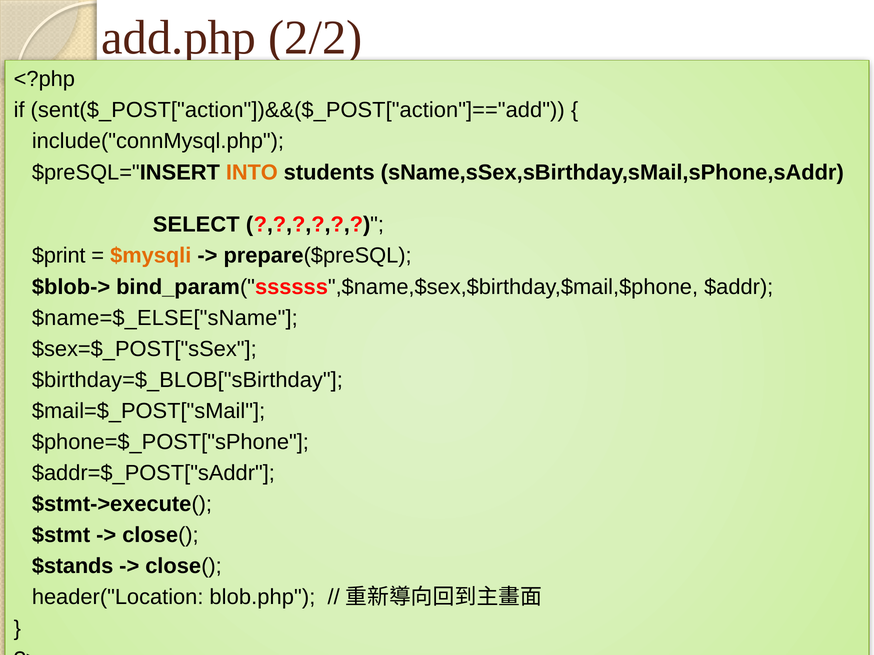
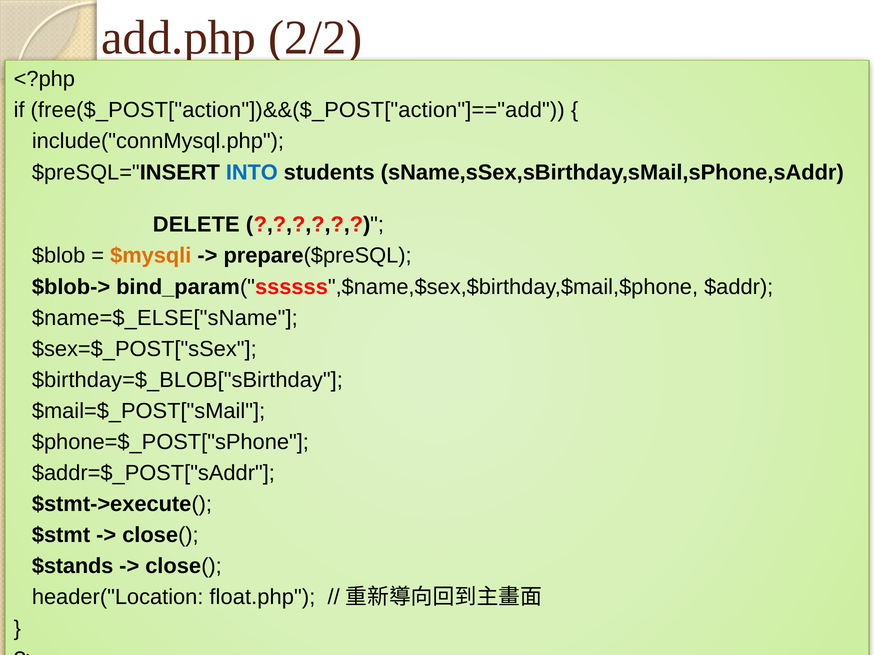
sent($_POST["action"])&&($_POST["action"]=="add: sent($_POST["action"])&&($_POST["action"]=="add -> free($_POST["action"])&&($_POST["action"]=="add
INTO colour: orange -> blue
SELECT: SELECT -> DELETE
$print: $print -> $blob
blob.php: blob.php -> float.php
